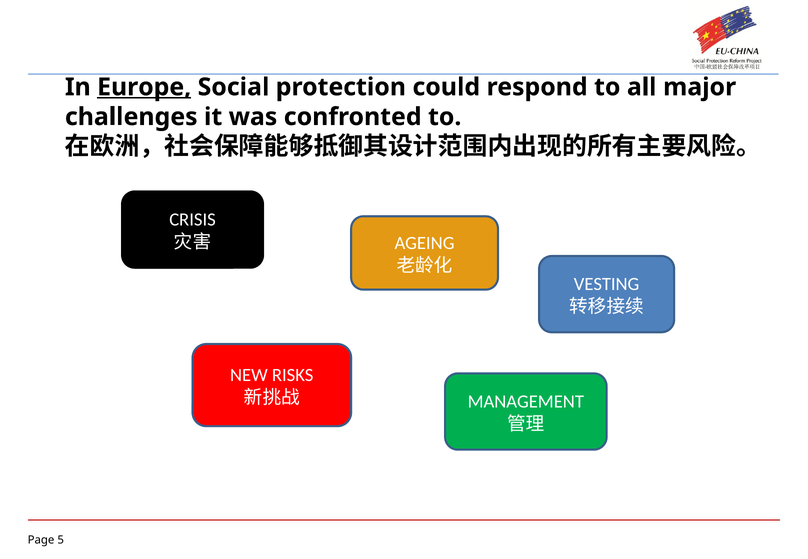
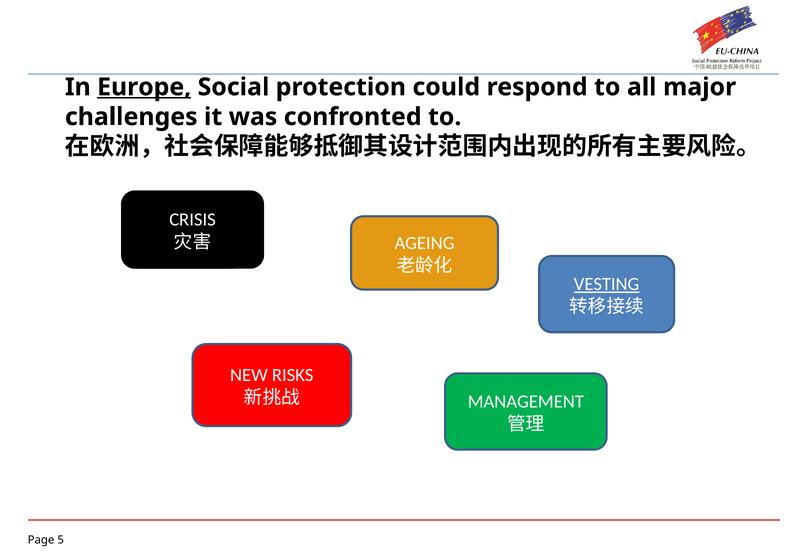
VESTING underline: none -> present
